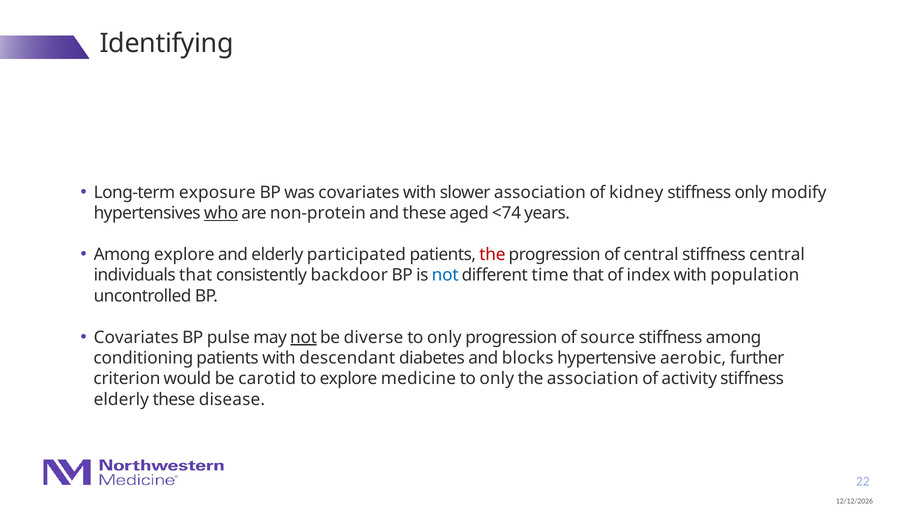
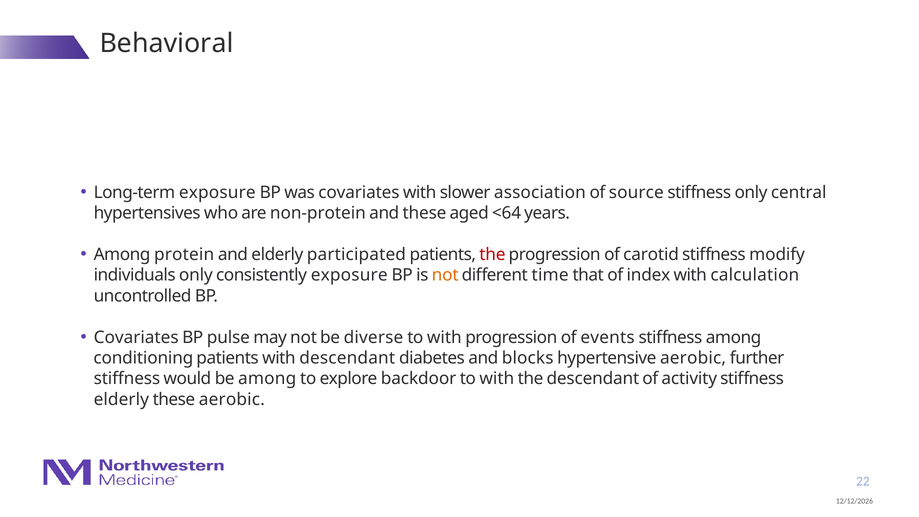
Identifying: Identifying -> Behavioral
kidney: kidney -> source
modify: modify -> central
who underline: present -> none
<74: <74 -> <64
Among explore: explore -> protein
of central: central -> carotid
stiffness central: central -> modify
individuals that: that -> only
consistently backdoor: backdoor -> exposure
not at (445, 275) colour: blue -> orange
population: population -> calculation
not at (304, 337) underline: present -> none
only at (444, 337): only -> with
source: source -> events
criterion at (127, 379): criterion -> stiffness
be carotid: carotid -> among
medicine: medicine -> backdoor
only at (497, 379): only -> with
the association: association -> descendant
these disease: disease -> aerobic
